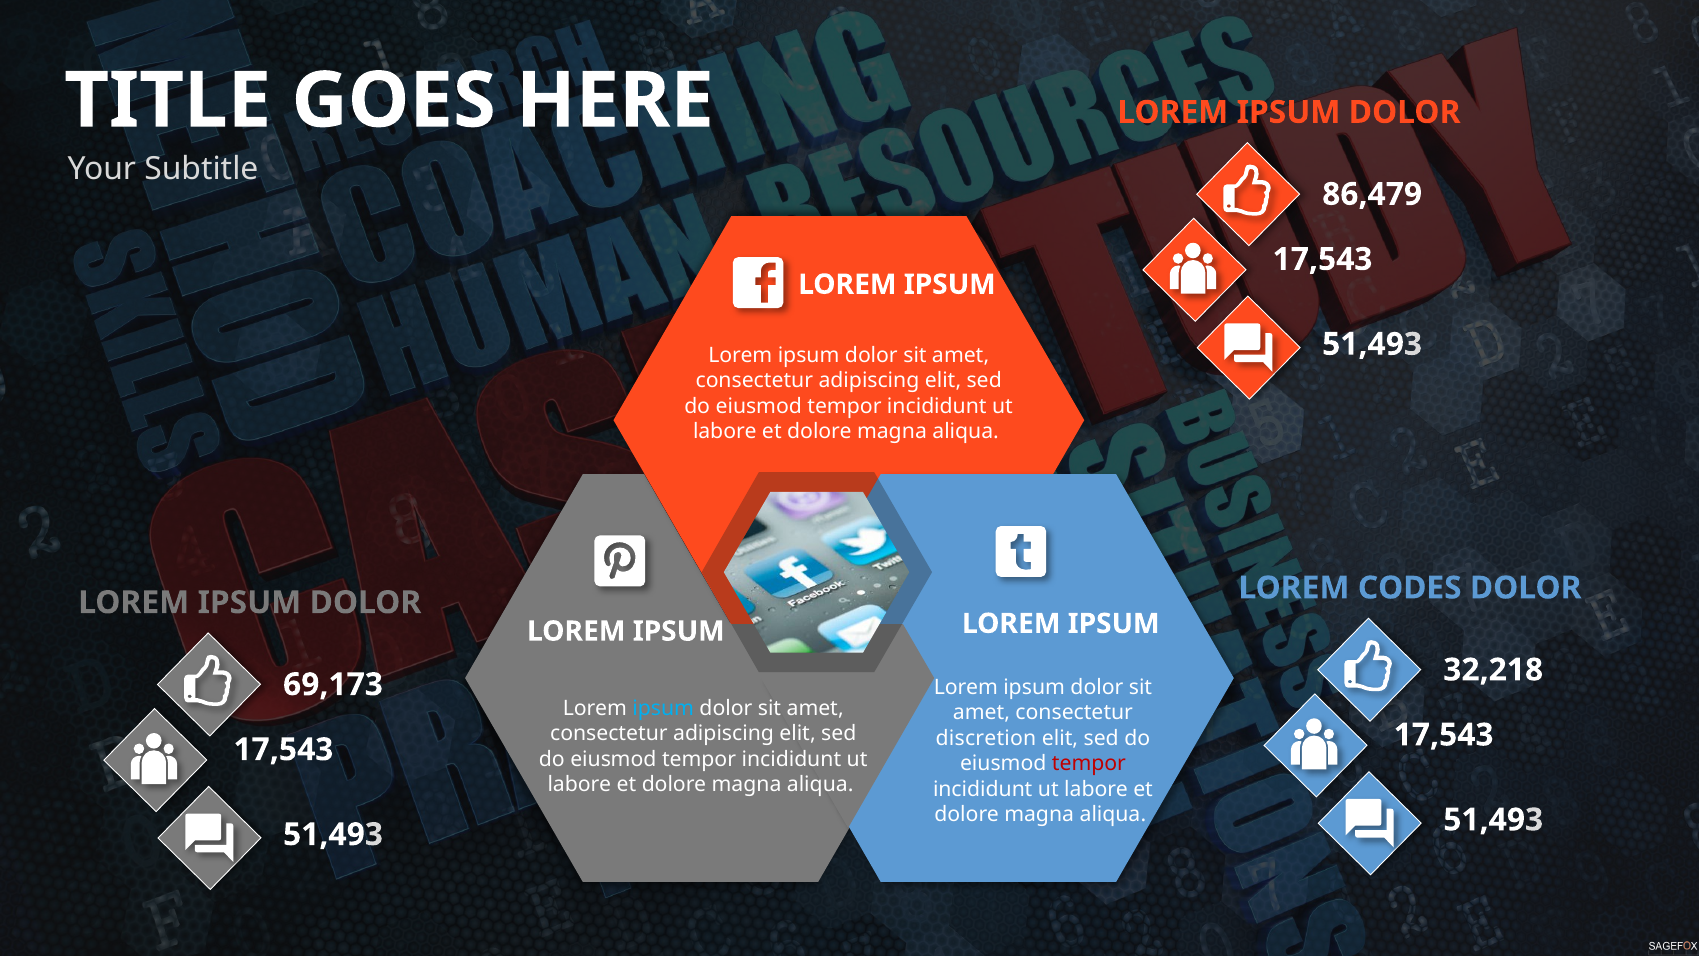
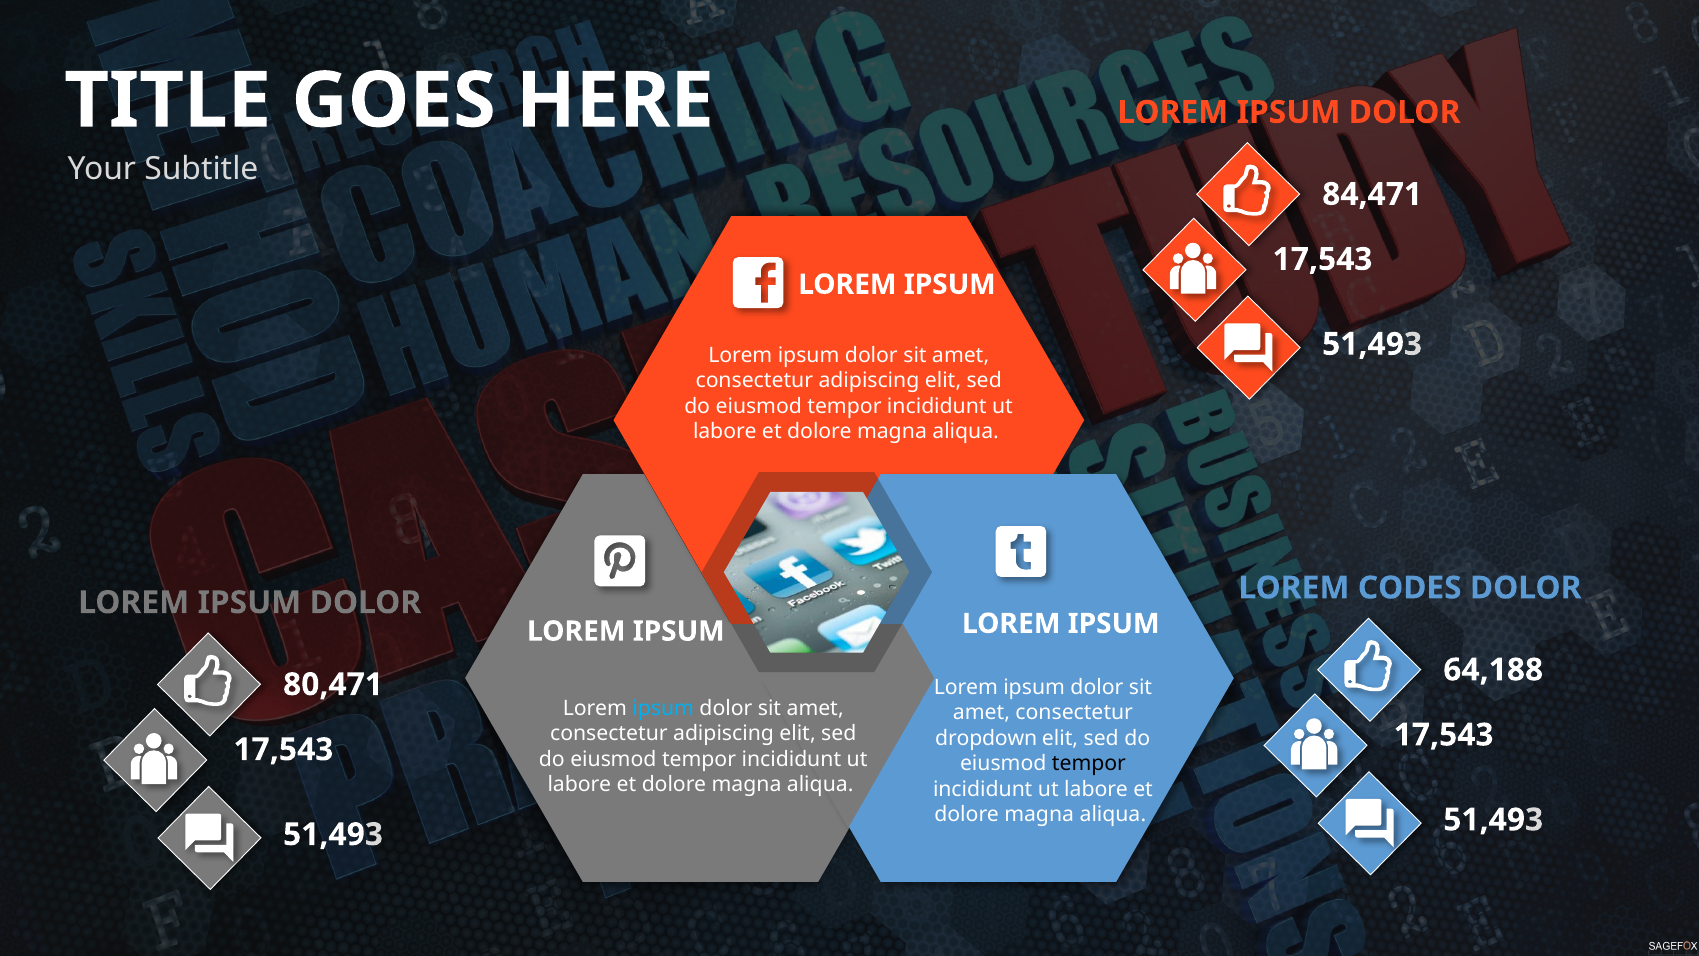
86,479: 86,479 -> 84,471
32,218: 32,218 -> 64,188
69,173: 69,173 -> 80,471
discretion: discretion -> dropdown
tempor at (1089, 764) colour: red -> black
